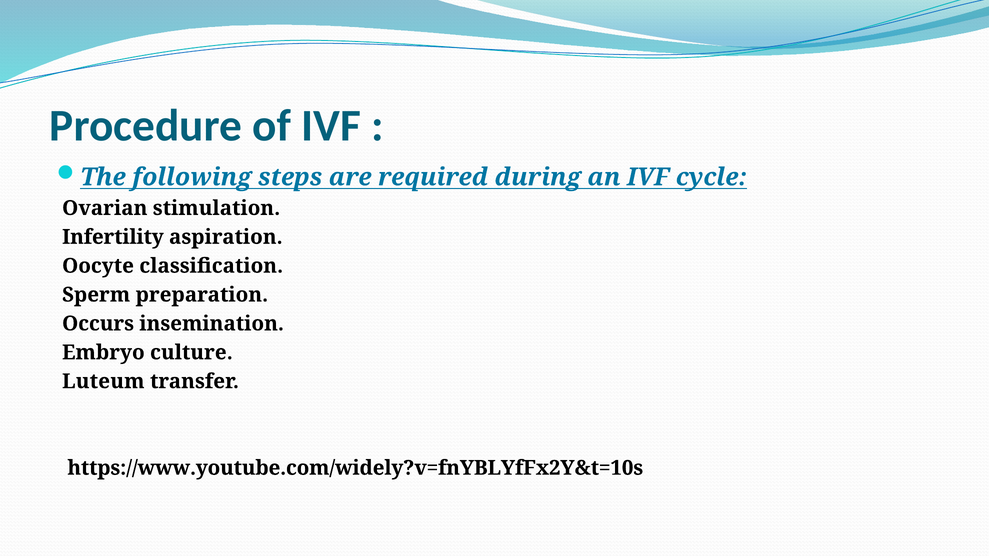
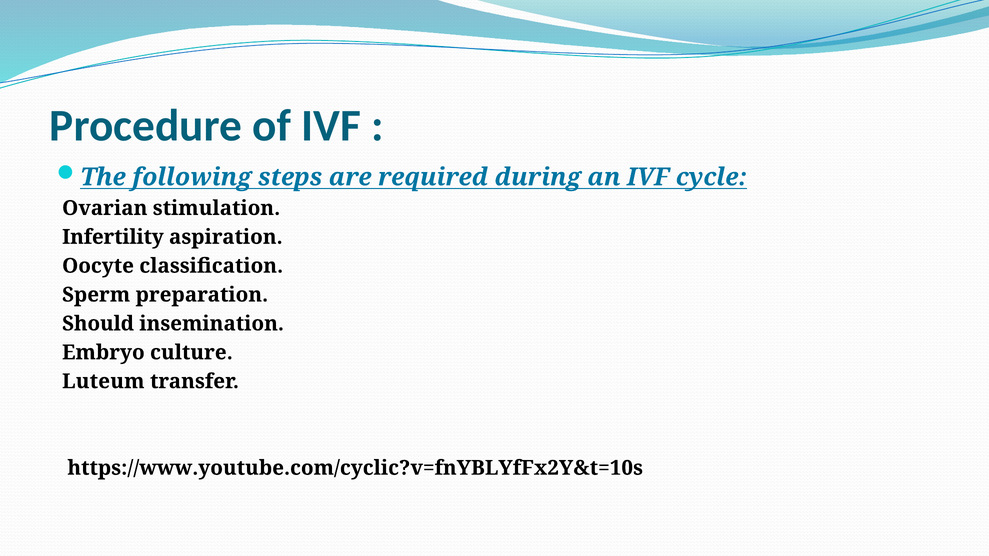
Occurs: Occurs -> Should
https://www.youtube.com/widely?v=fnYBLYfFx2Y&t=10s: https://www.youtube.com/widely?v=fnYBLYfFx2Y&t=10s -> https://www.youtube.com/cyclic?v=fnYBLYfFx2Y&t=10s
